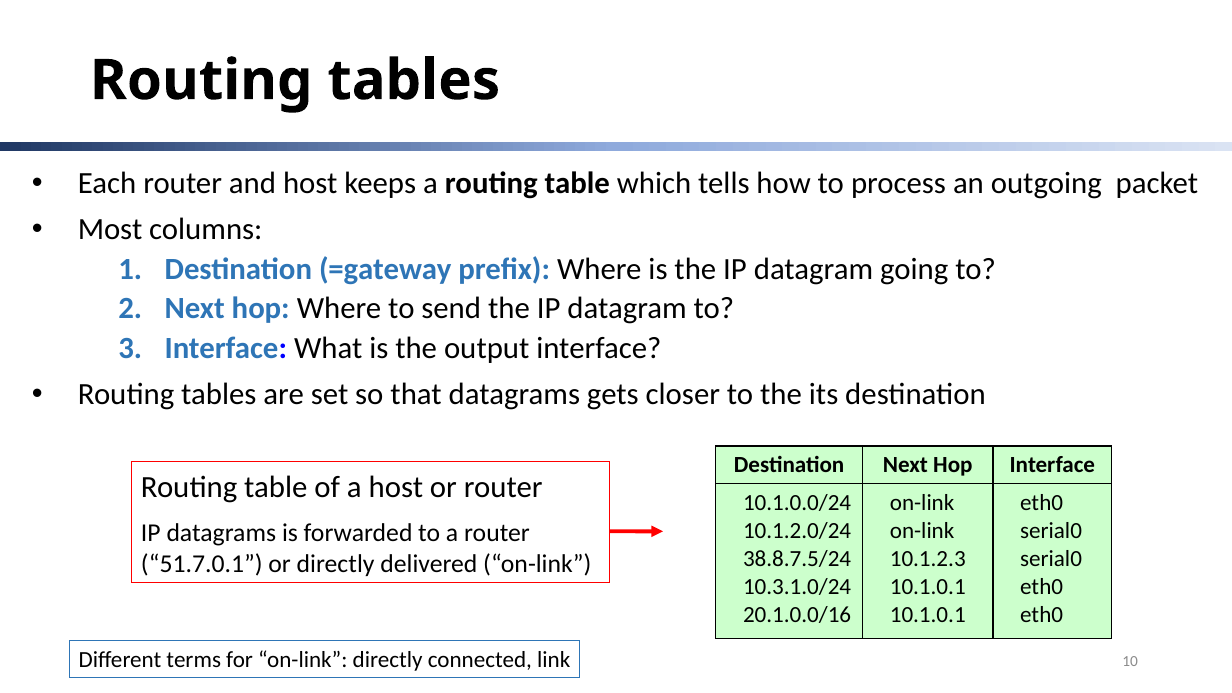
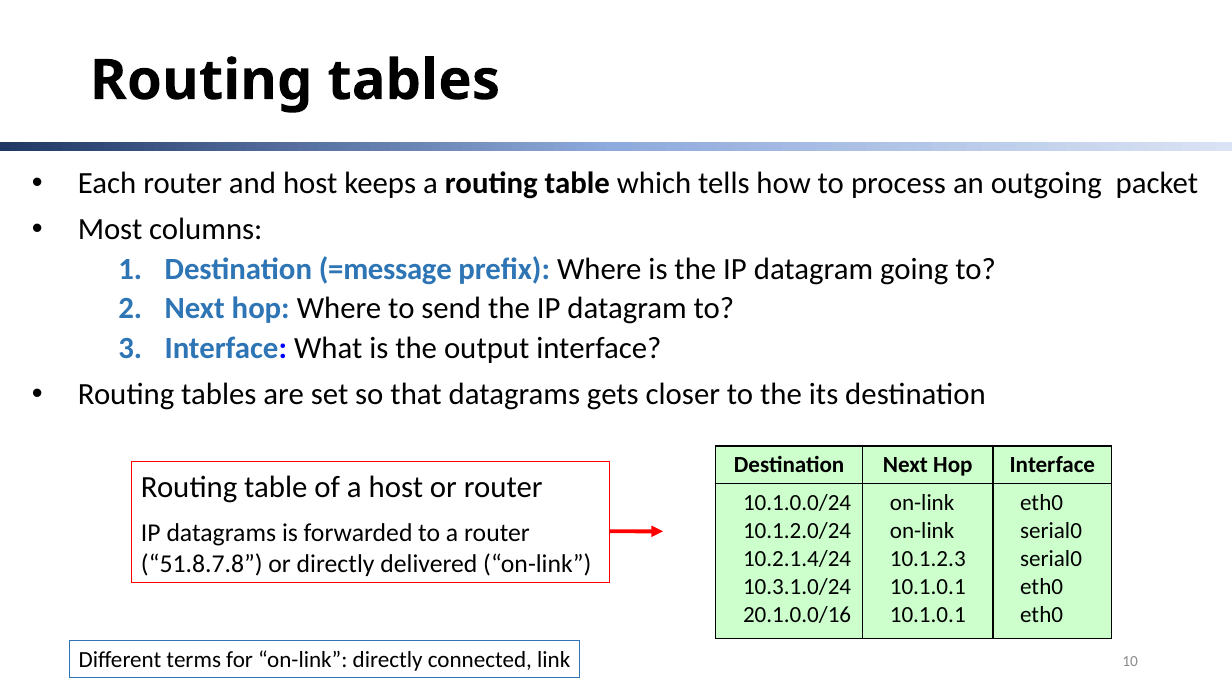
=gateway: =gateway -> =message
38.8.7.5/24: 38.8.7.5/24 -> 10.2.1.4/24
51.7.0.1: 51.7.0.1 -> 51.8.7.8
